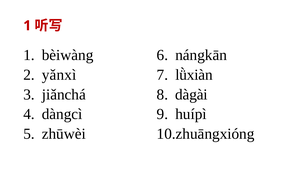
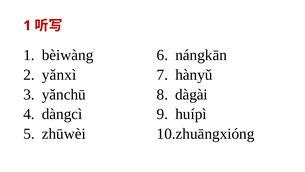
lǜxiàn: lǜxiàn -> hànyǔ
jiǎnchá: jiǎnchá -> yǎnchū
